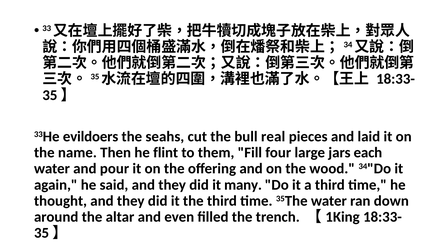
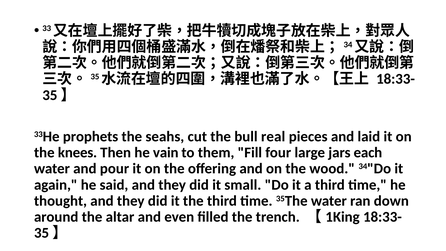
evildoers: evildoers -> prophets
name: name -> knees
flint: flint -> vain
many: many -> small
